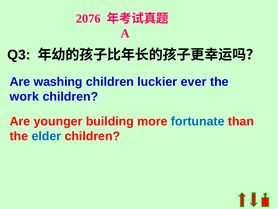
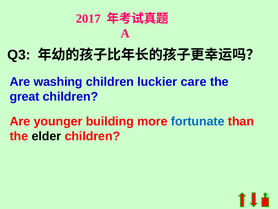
2076: 2076 -> 2017
ever: ever -> care
work: work -> great
elder colour: blue -> black
